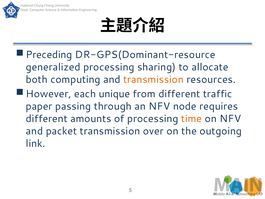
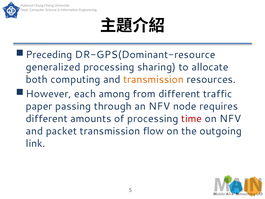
unique: unique -> among
time colour: orange -> red
over: over -> flow
